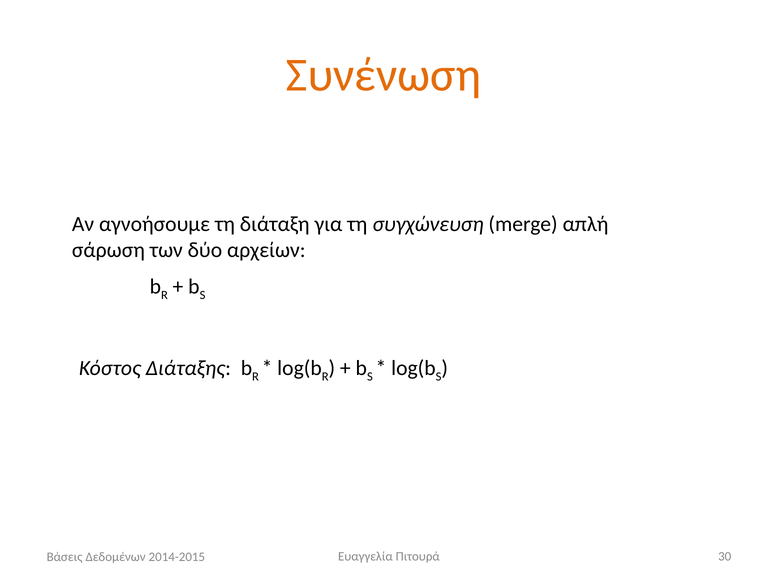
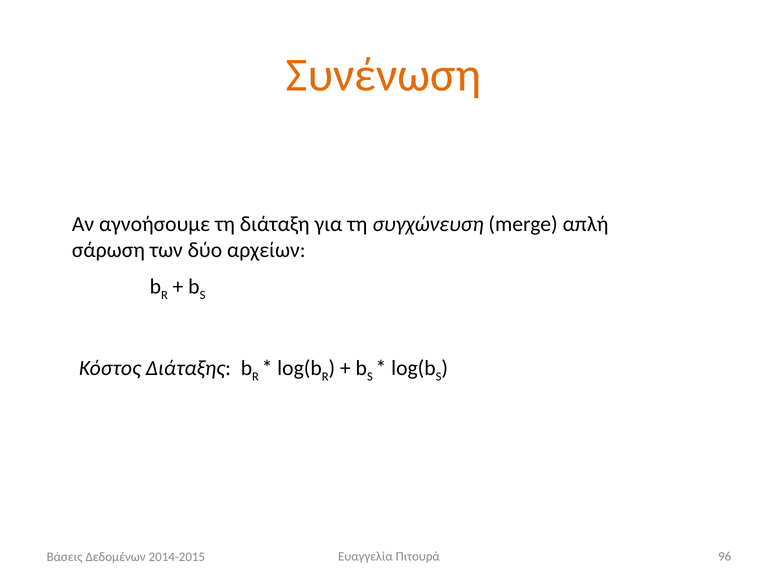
30: 30 -> 96
